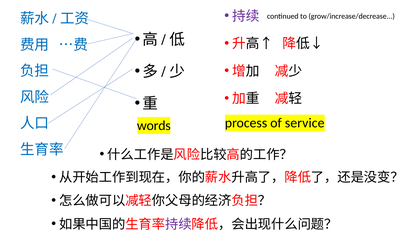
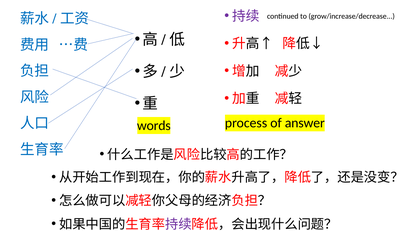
service: service -> answer
